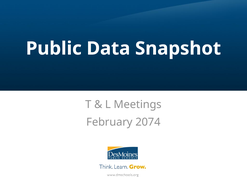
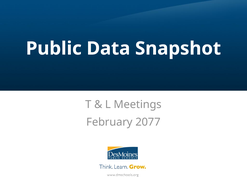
2074: 2074 -> 2077
